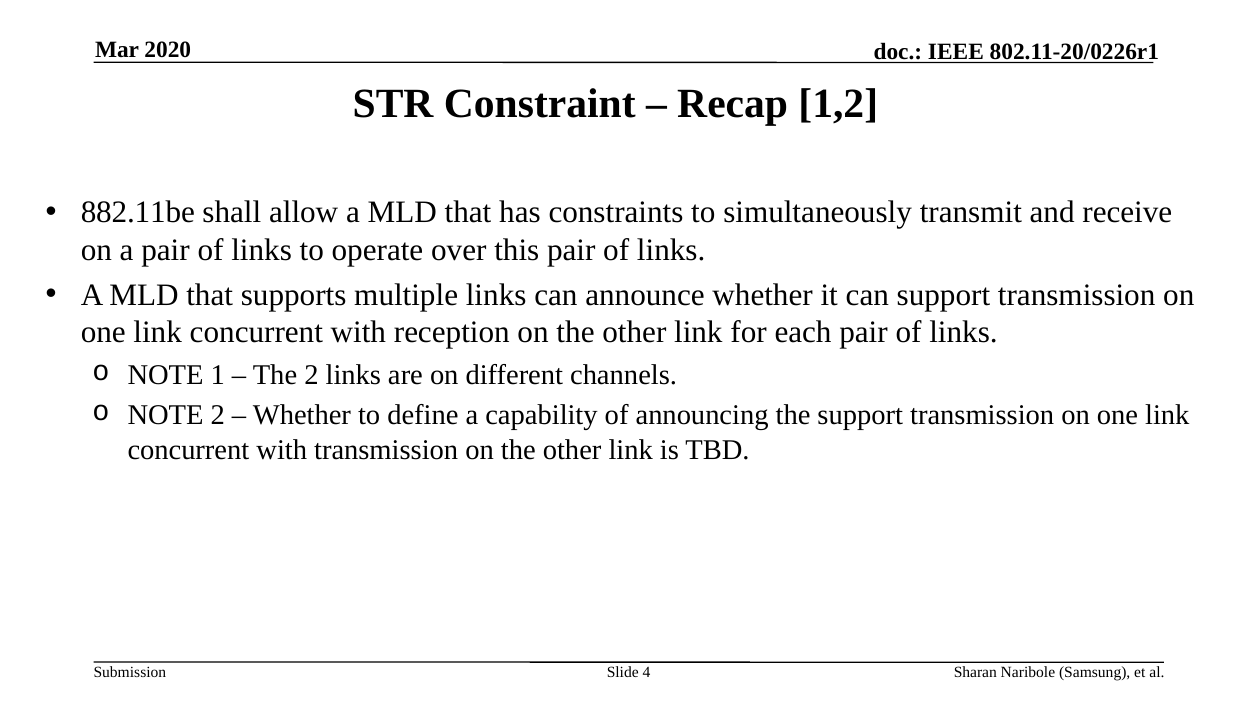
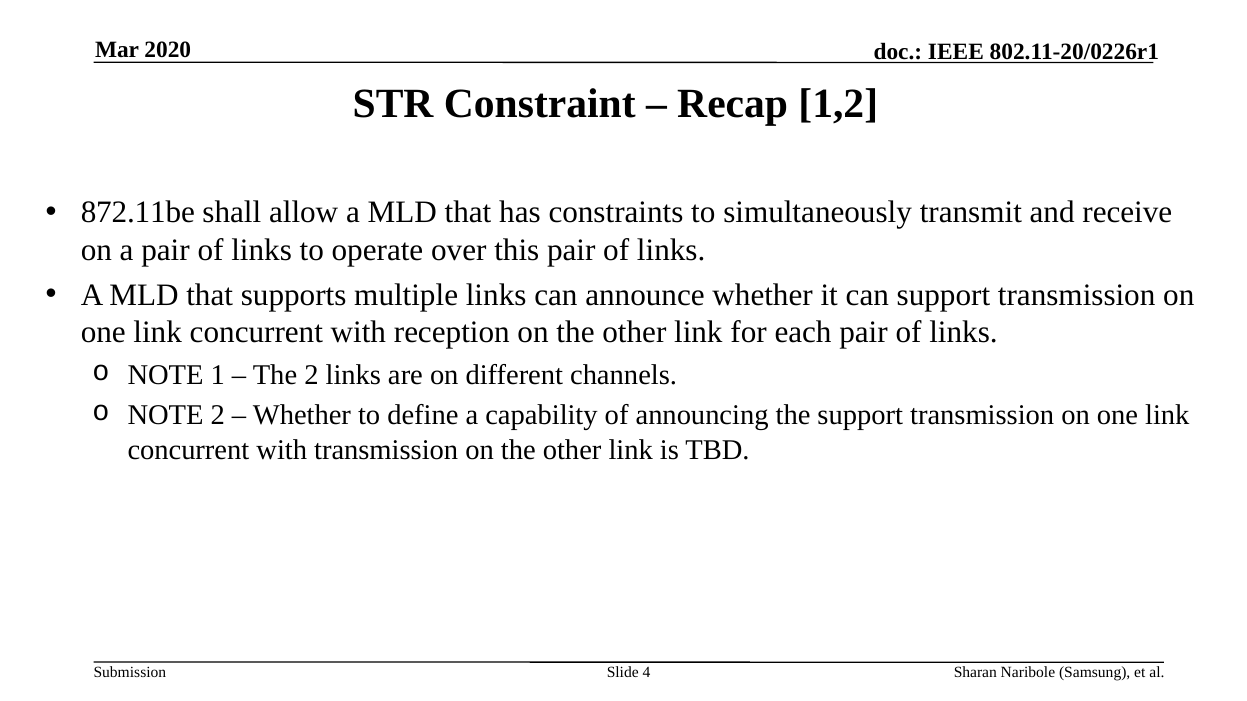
882.11be: 882.11be -> 872.11be
